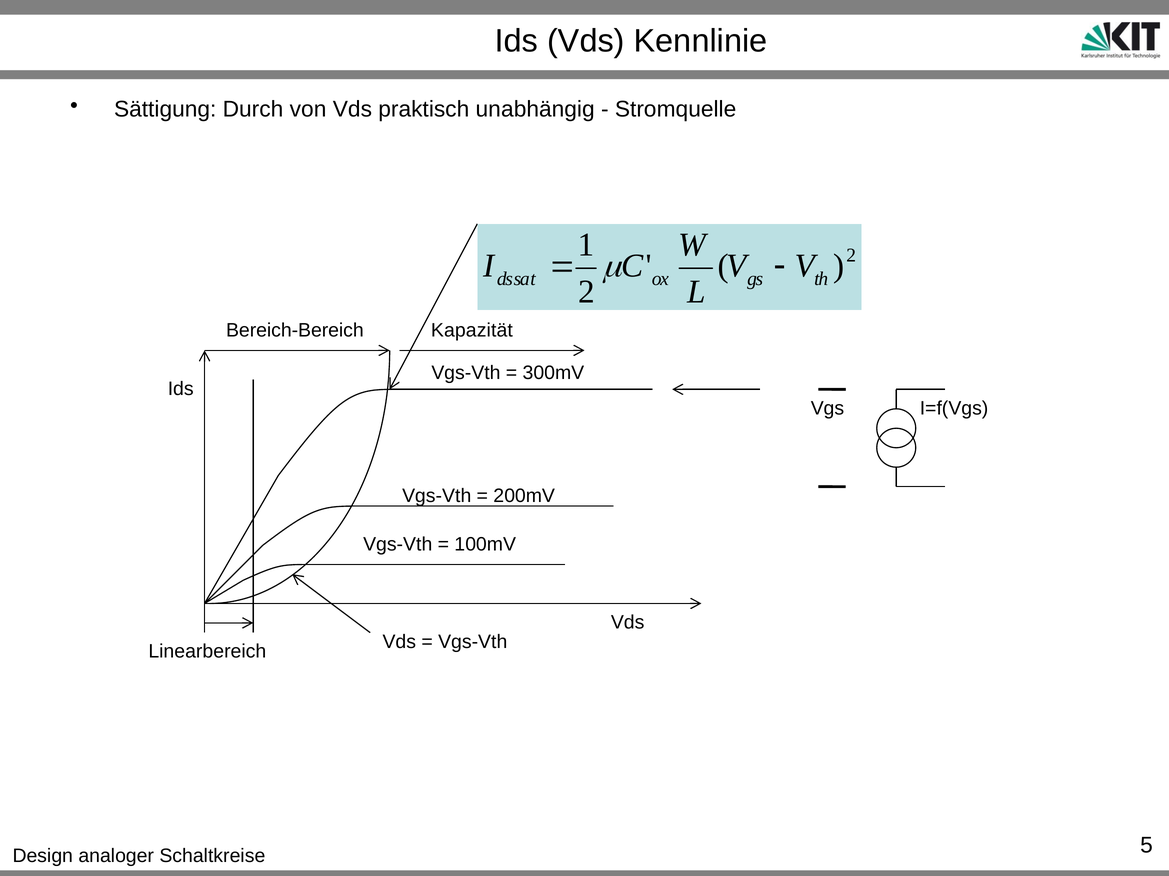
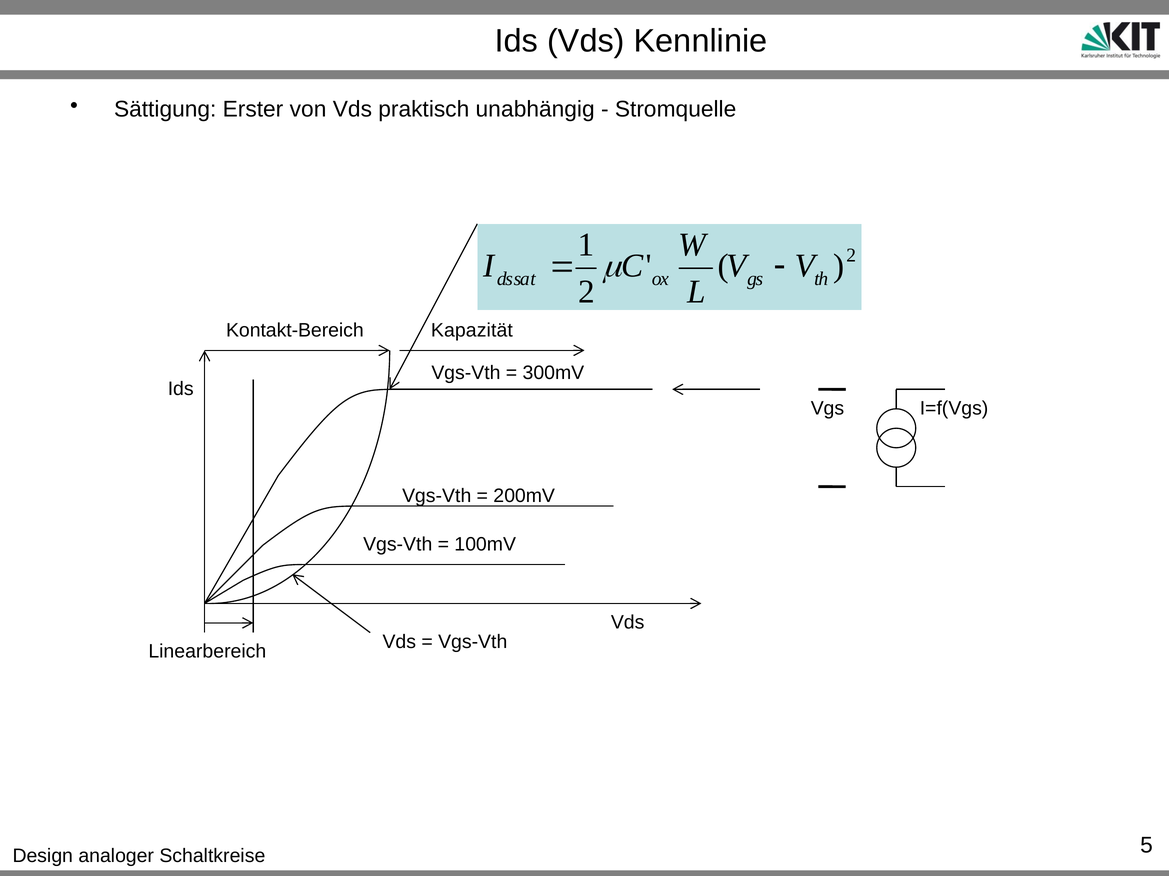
Durch: Durch -> Erster
Bereich-Bereich: Bereich-Bereich -> Kontakt-Bereich
